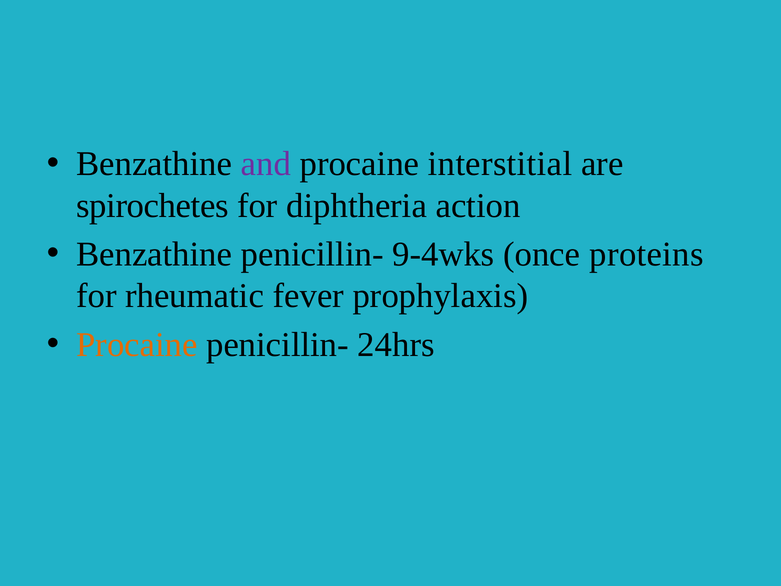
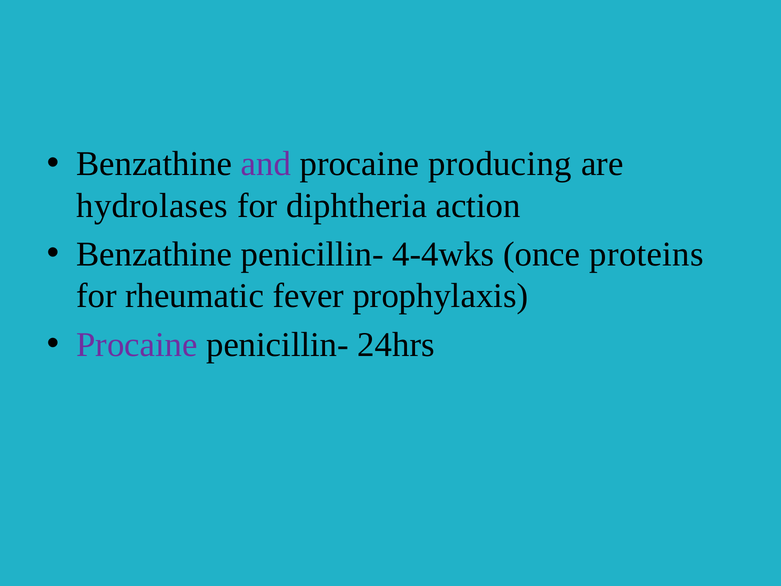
interstitial: interstitial -> producing
spirochetes: spirochetes -> hydrolases
9-4wks: 9-4wks -> 4-4wks
Procaine at (137, 345) colour: orange -> purple
